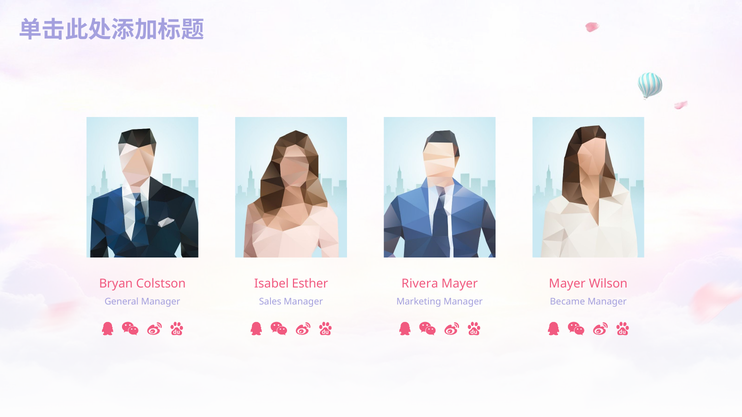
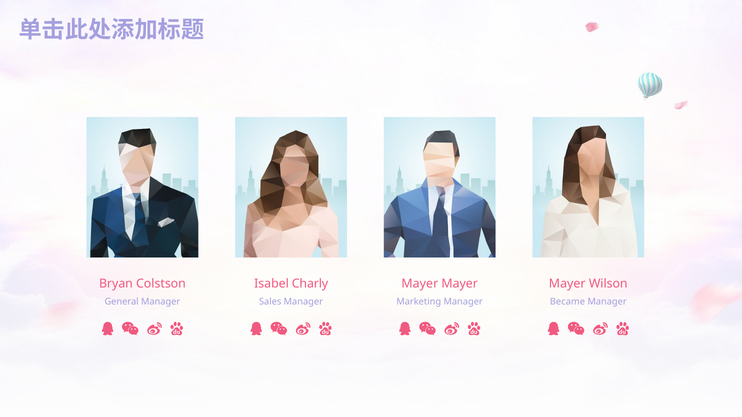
Esther: Esther -> Charly
Rivera at (420, 284): Rivera -> Mayer
